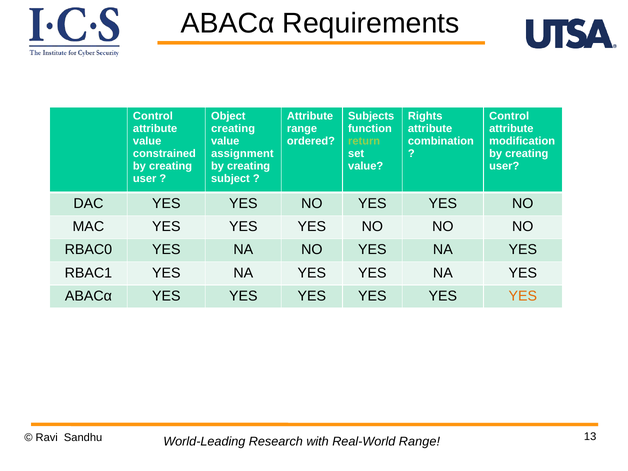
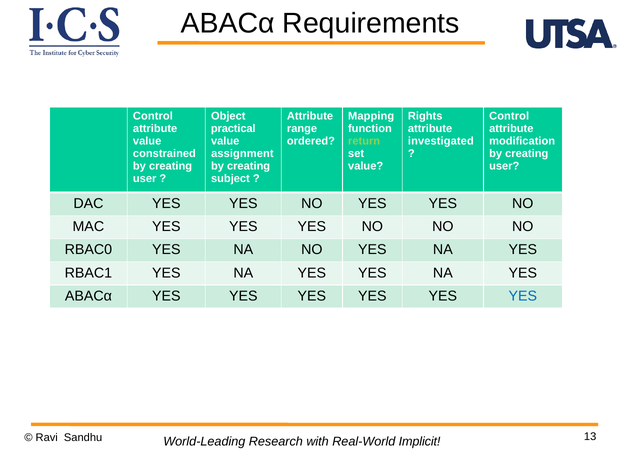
Subjects: Subjects -> Mapping
creating at (233, 129): creating -> practical
combination: combination -> investigated
YES at (523, 296) colour: orange -> blue
Real-World Range: Range -> Implicit
